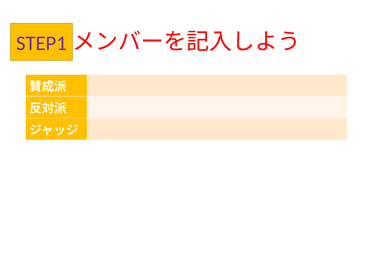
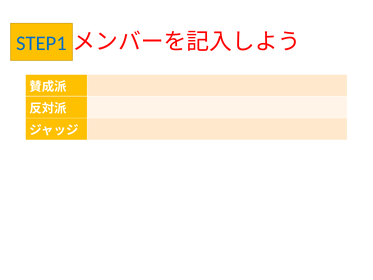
STEP1 colour: purple -> blue
